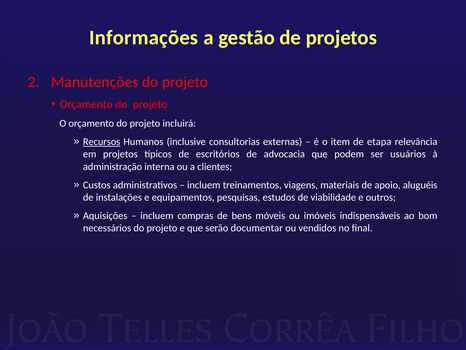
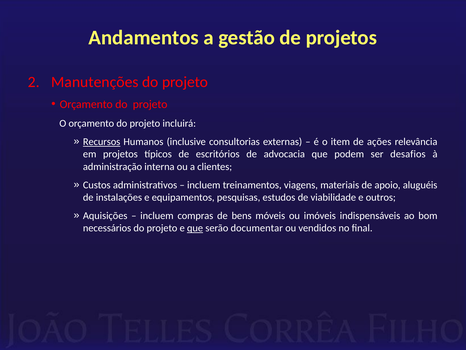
Informações: Informações -> Andamentos
etapa: etapa -> ações
usuários: usuários -> desafios
que at (195, 228) underline: none -> present
